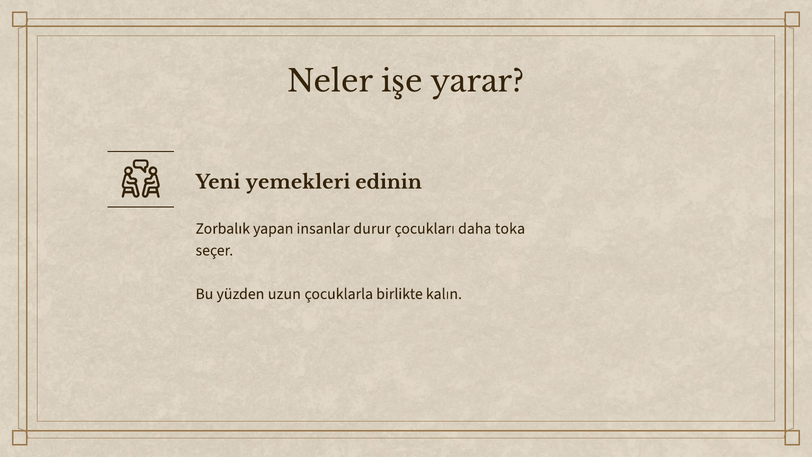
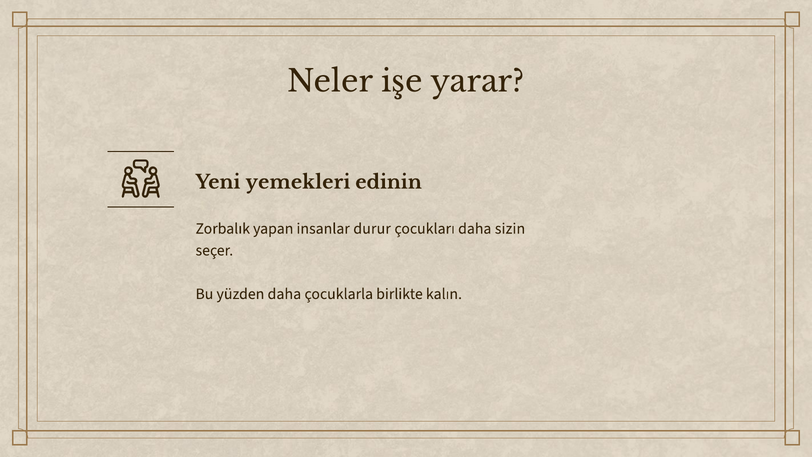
toka: toka -> sizin
yüzden uzun: uzun -> daha
